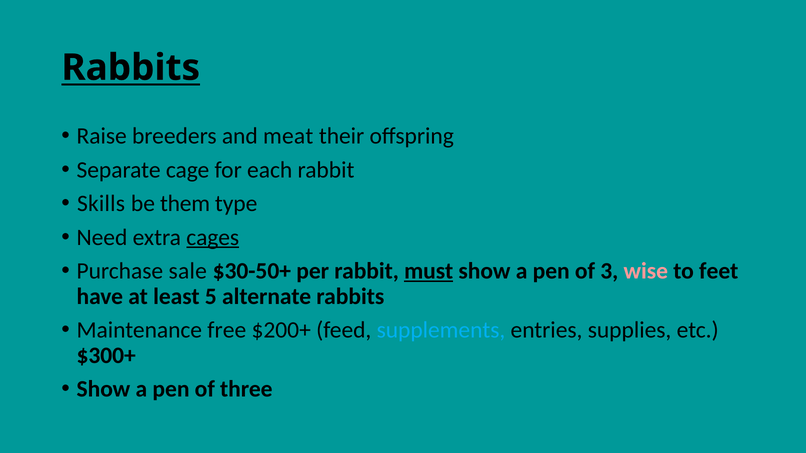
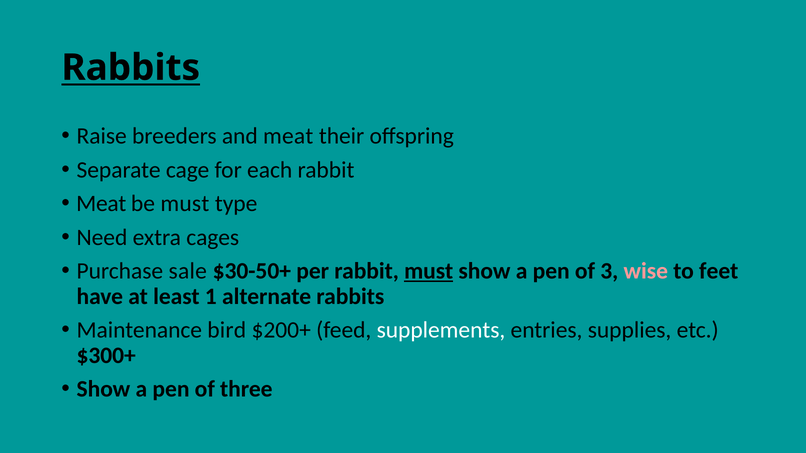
Skills at (101, 204): Skills -> Meat
be them: them -> must
cages underline: present -> none
5: 5 -> 1
free: free -> bird
supplements colour: light blue -> white
